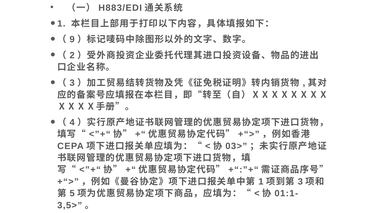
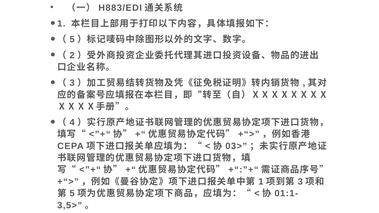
9 at (72, 40): 9 -> 5
